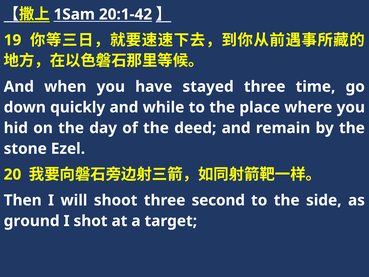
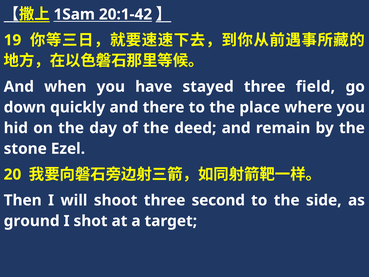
time: time -> field
while: while -> there
